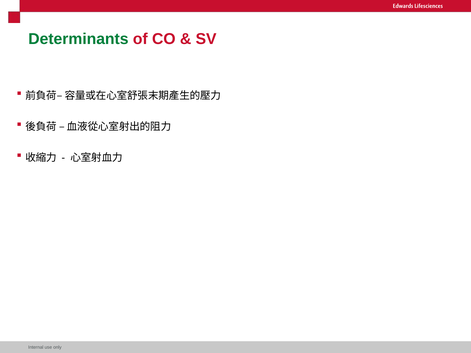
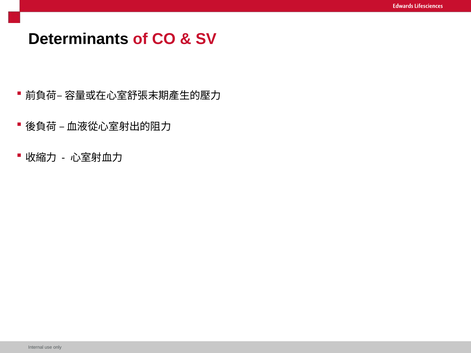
Determinants colour: green -> black
